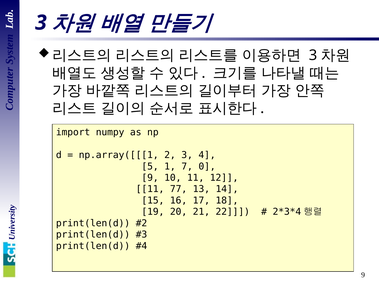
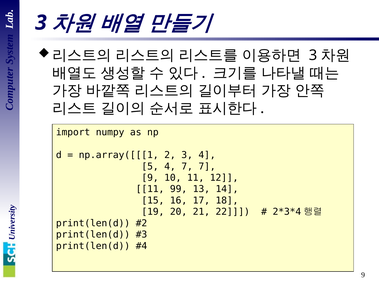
5 1: 1 -> 4
7 0: 0 -> 7
77: 77 -> 99
